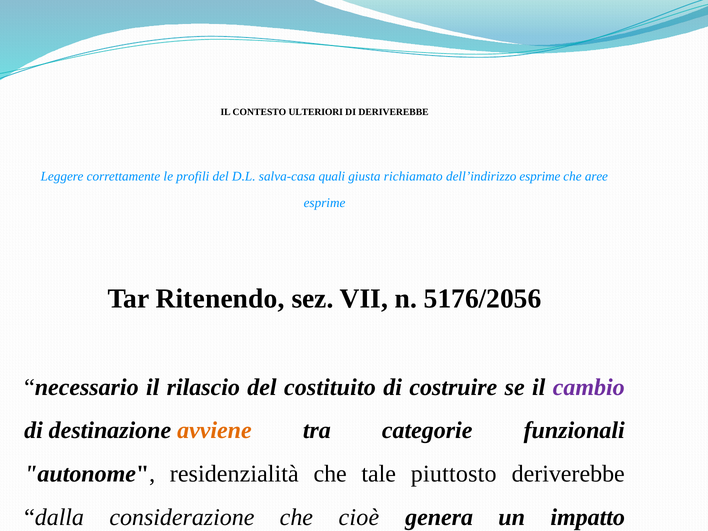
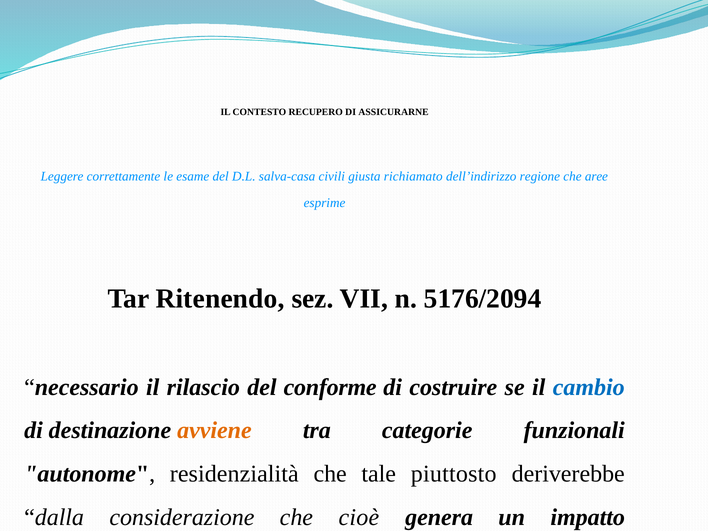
ULTERIORI: ULTERIORI -> RECUPERO
DI DERIVEREBBE: DERIVEREBBE -> ASSICURARNE
profili: profili -> esame
quali: quali -> civili
dell’indirizzo esprime: esprime -> regione
5176/2056: 5176/2056 -> 5176/2094
costituito: costituito -> conforme
cambio colour: purple -> blue
